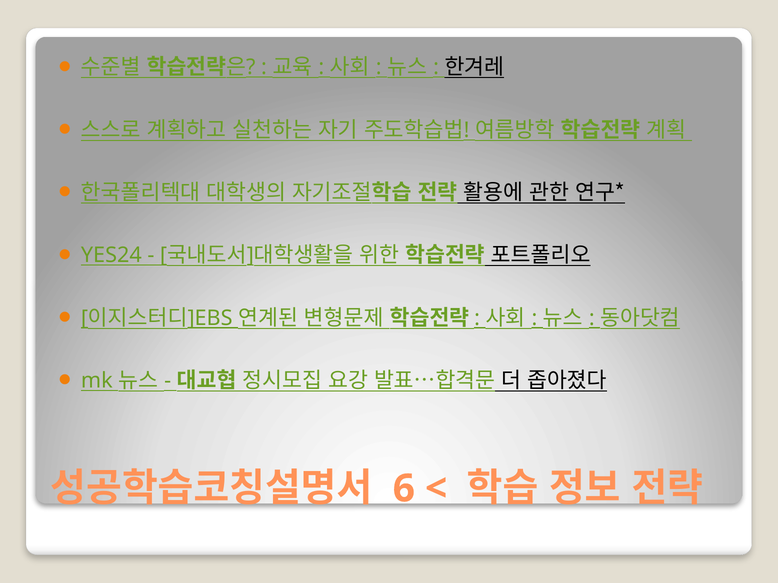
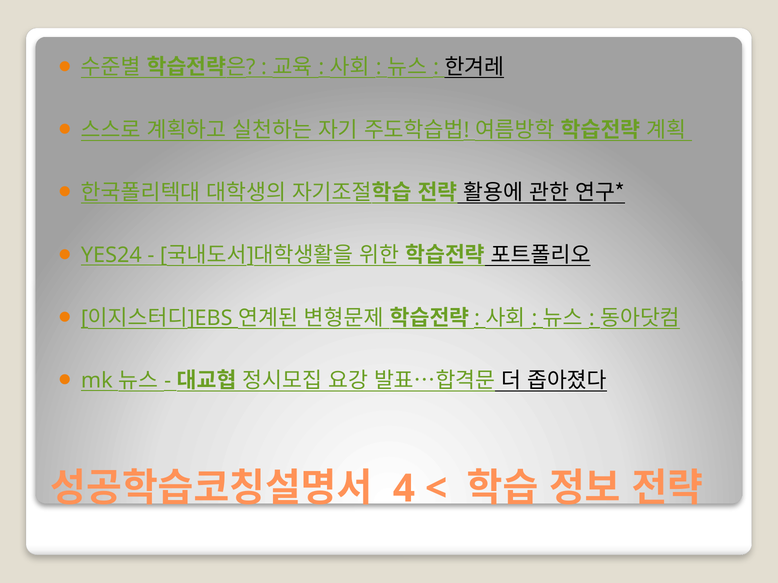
6: 6 -> 4
